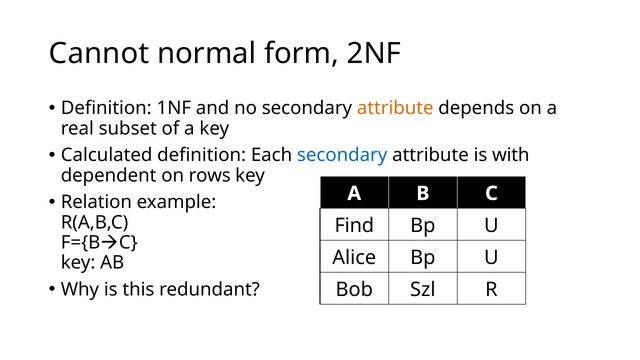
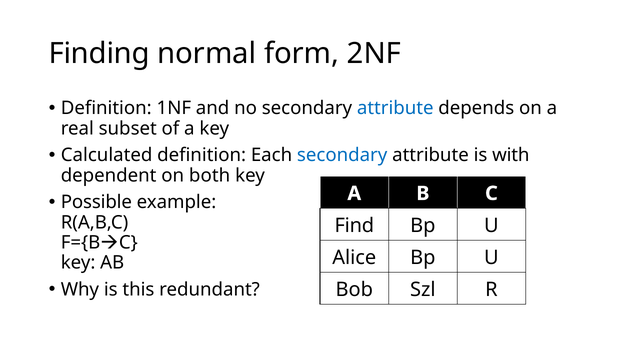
Cannot: Cannot -> Finding
attribute at (395, 108) colour: orange -> blue
rows: rows -> both
Relation: Relation -> Possible
